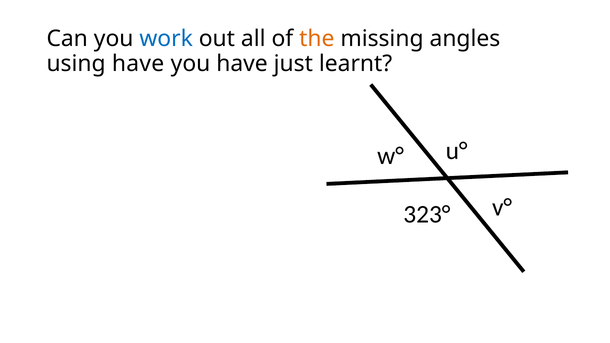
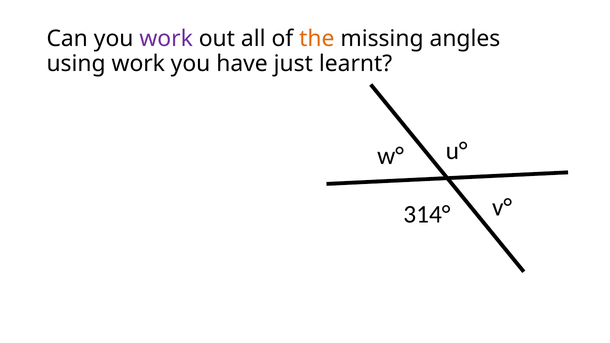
work at (166, 39) colour: blue -> purple
using have: have -> work
323°: 323° -> 314°
